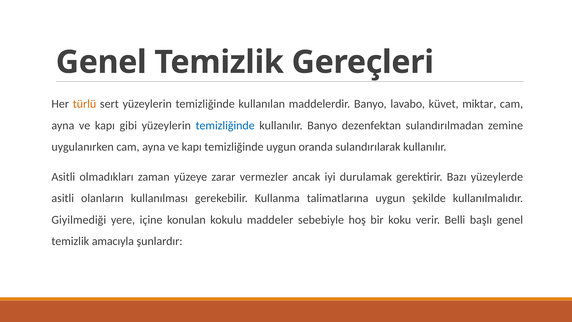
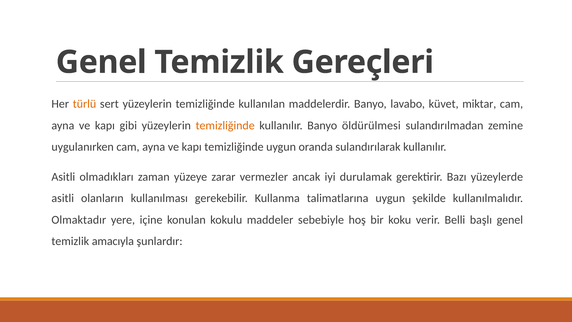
temizliğinde at (225, 125) colour: blue -> orange
dezenfektan: dezenfektan -> öldürülmesi
Giyilmediği: Giyilmediği -> Olmaktadır
